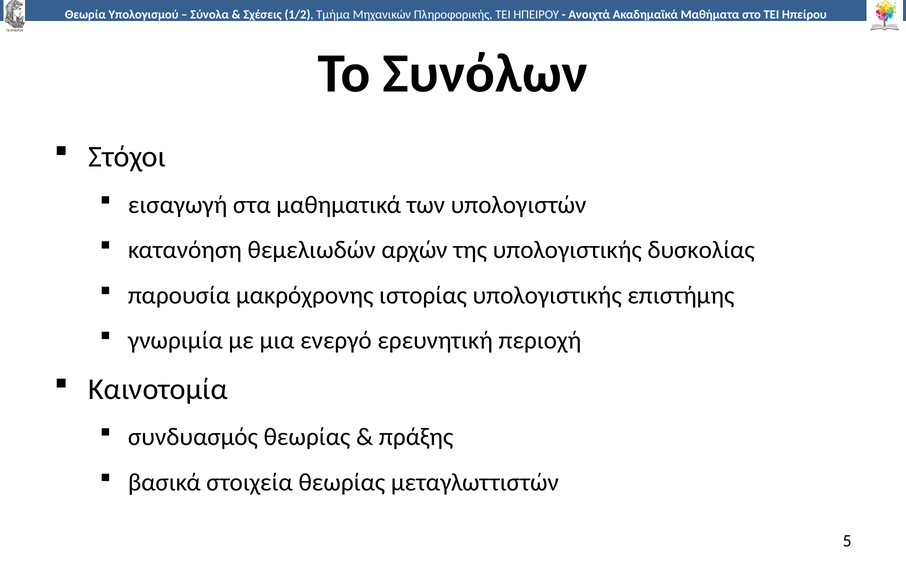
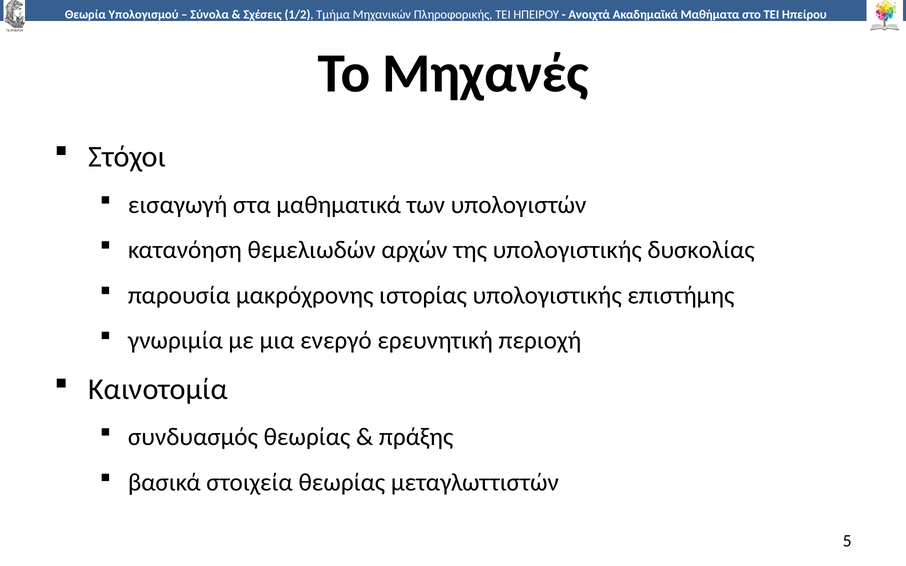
Συνόλων: Συνόλων -> Μηχανές
